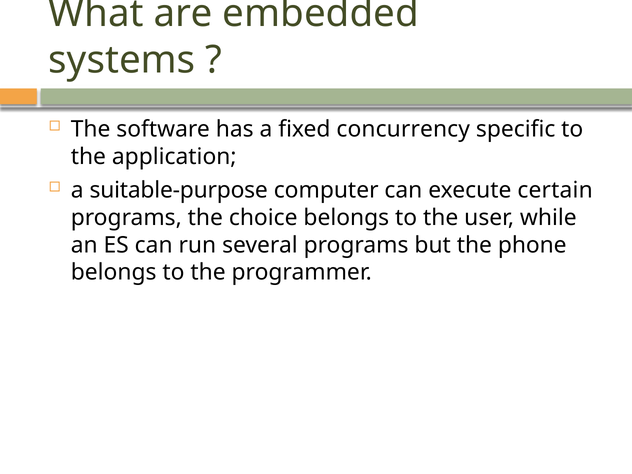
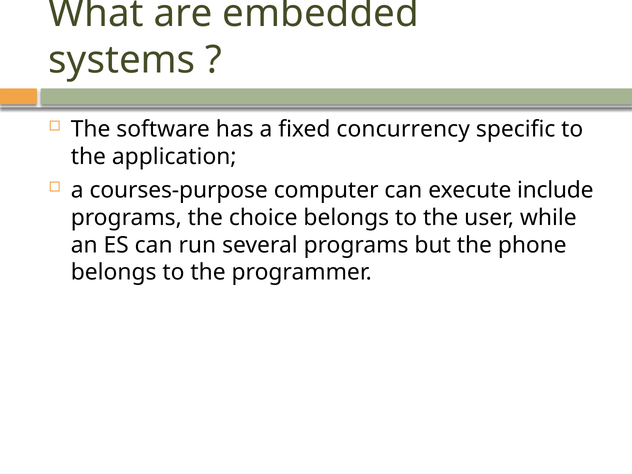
suitable-purpose: suitable-purpose -> courses-purpose
certain: certain -> include
